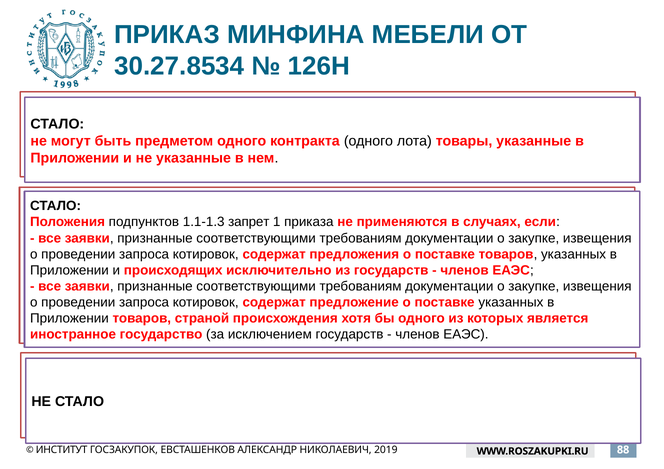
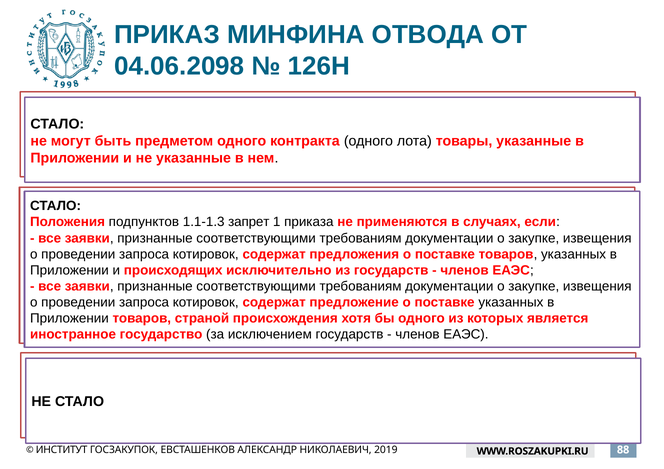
МЕБЕЛИ: МЕБЕЛИ -> ОТВОДА
30.27.8534: 30.27.8534 -> 04.06.2098
